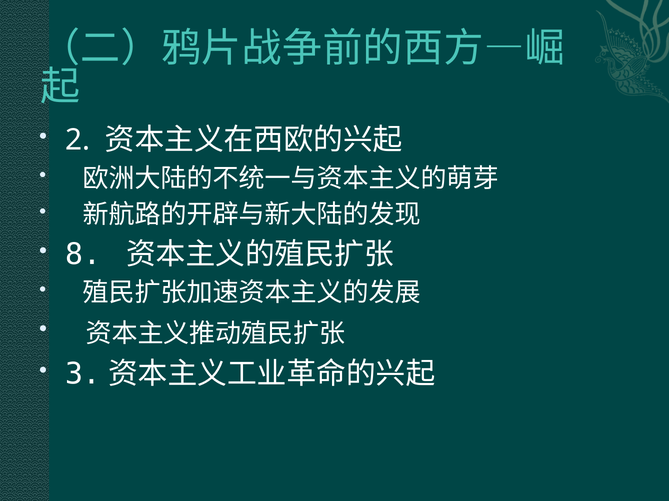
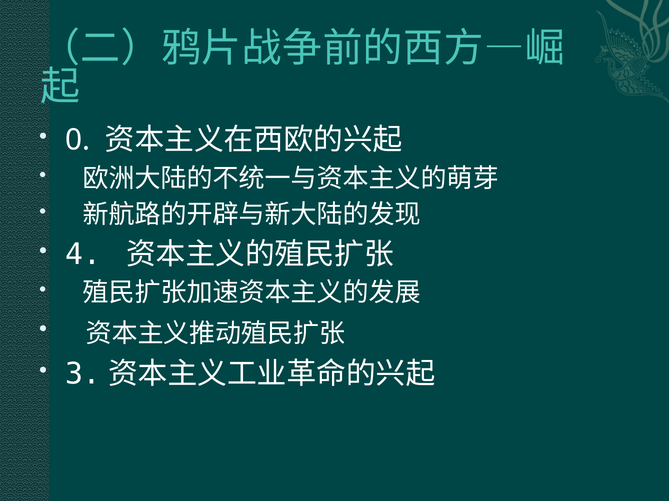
2: 2 -> 0
8: 8 -> 4
